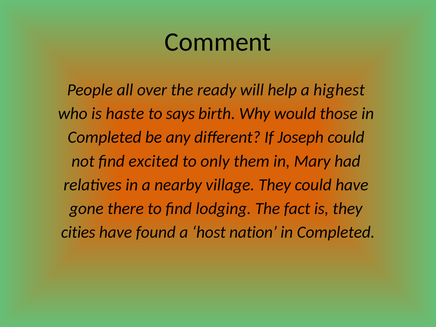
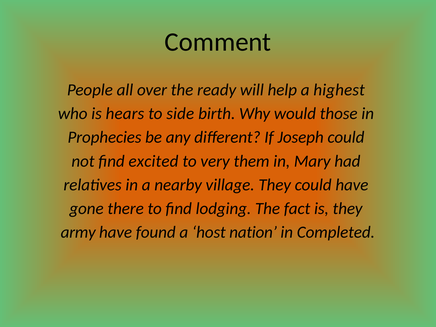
haste: haste -> hears
says: says -> side
Completed at (105, 137): Completed -> Prophecies
only: only -> very
cities: cities -> army
